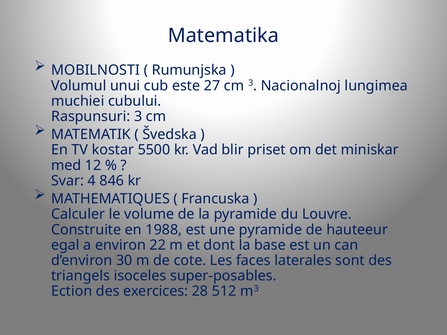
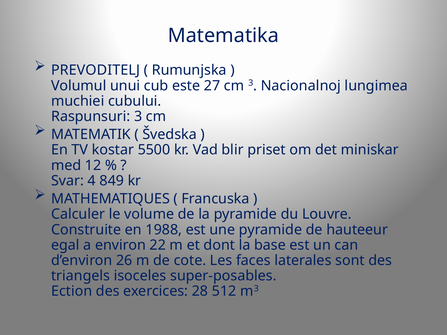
MOBILNOSTI: MOBILNOSTI -> PREVODITELJ
846: 846 -> 849
30: 30 -> 26
